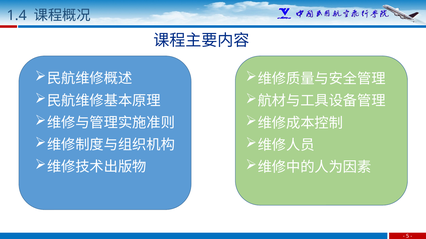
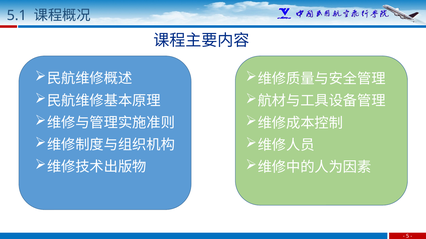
1.4: 1.4 -> 5.1
